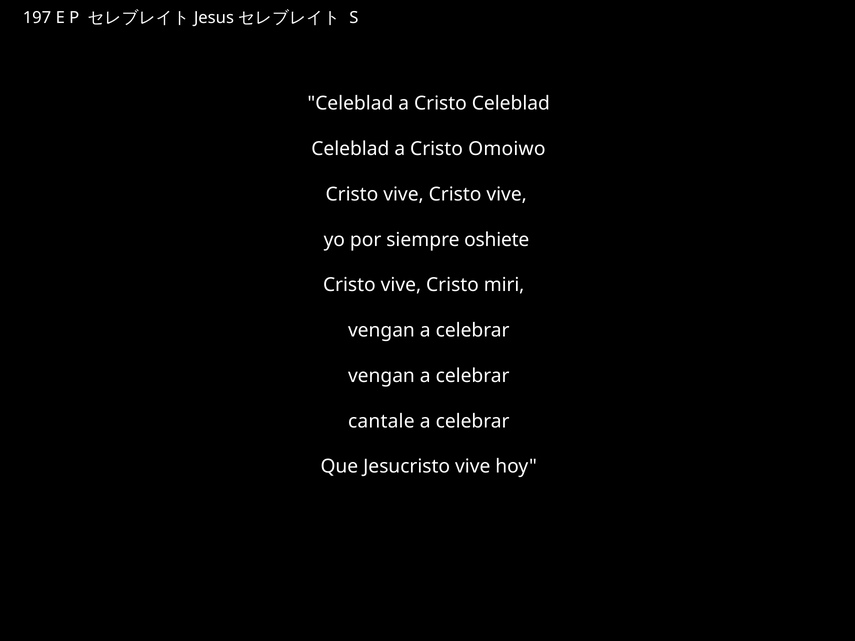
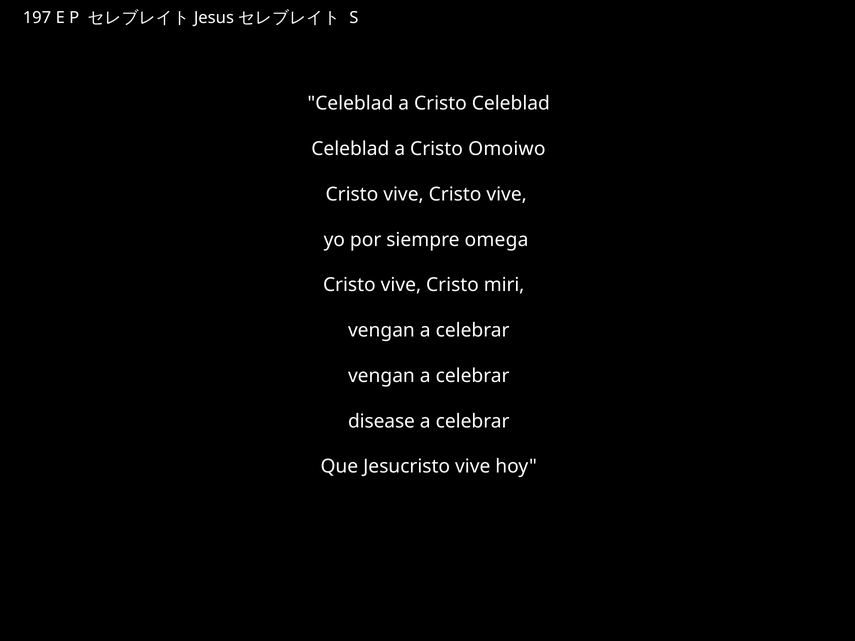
oshiete: oshiete -> omega
cantale: cantale -> disease
